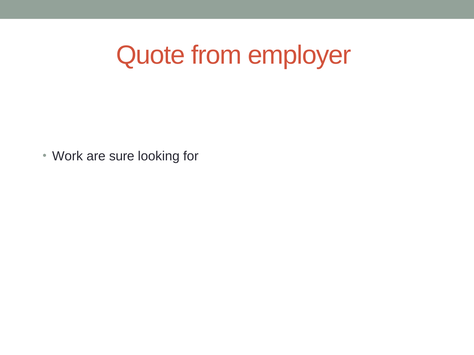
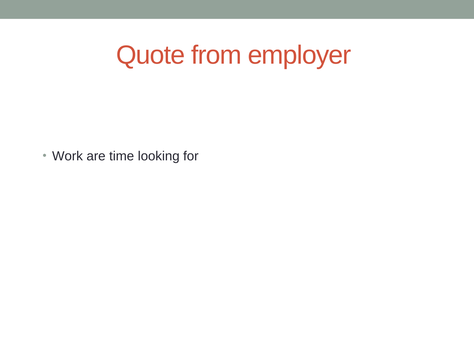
sure: sure -> time
